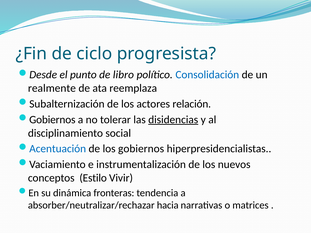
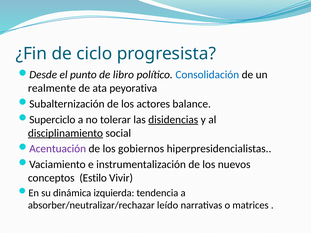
reemplaza: reemplaza -> peyorativa
relación: relación -> balance
Gobiernos at (52, 120): Gobiernos -> Superciclo
disciplinamiento underline: none -> present
Acentuación colour: blue -> purple
fronteras: fronteras -> izquierda
hacia: hacia -> leído
